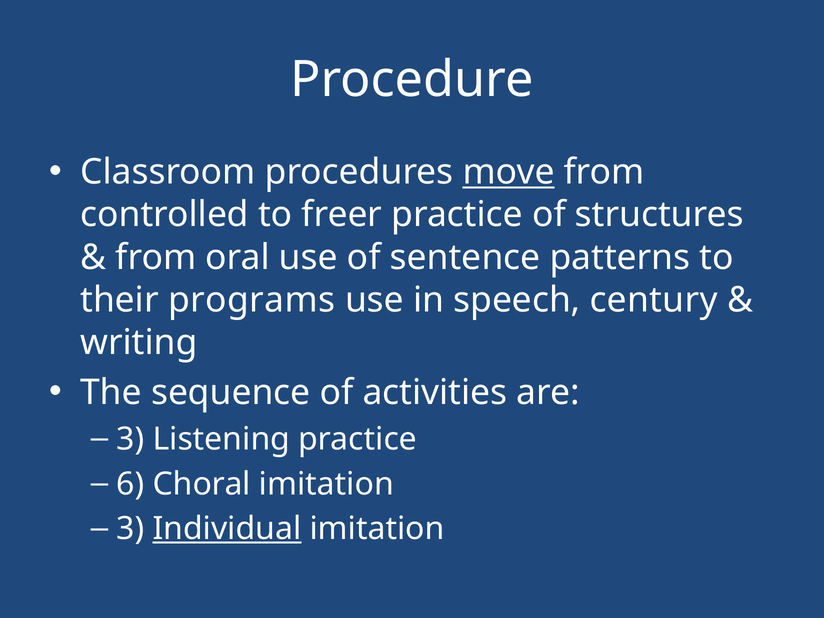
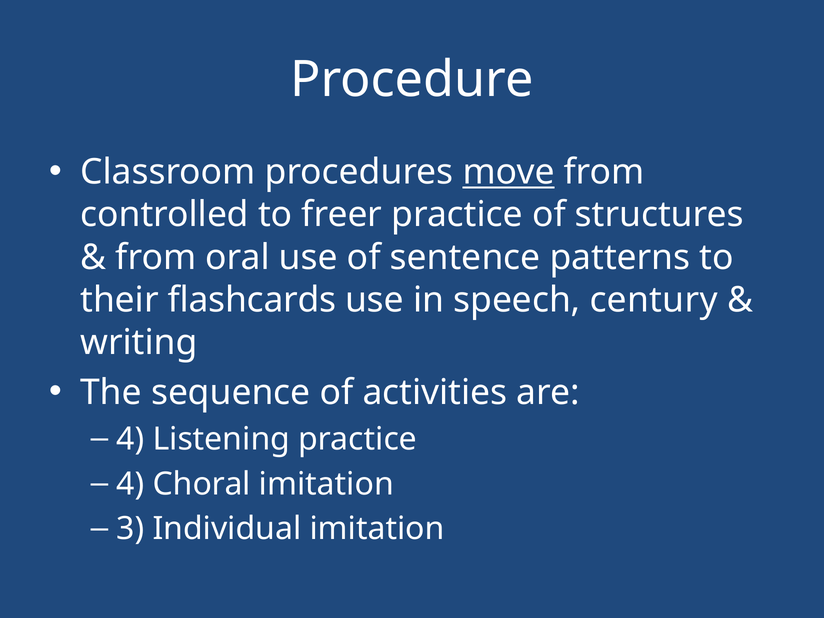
programs: programs -> flashcards
3 at (130, 439): 3 -> 4
6 at (130, 484): 6 -> 4
Individual underline: present -> none
